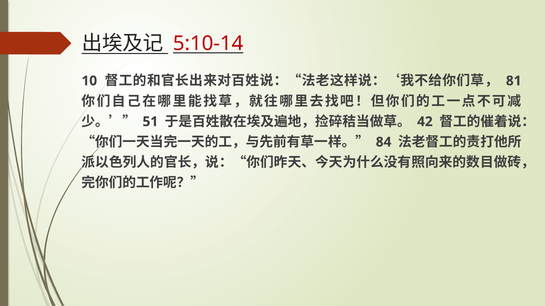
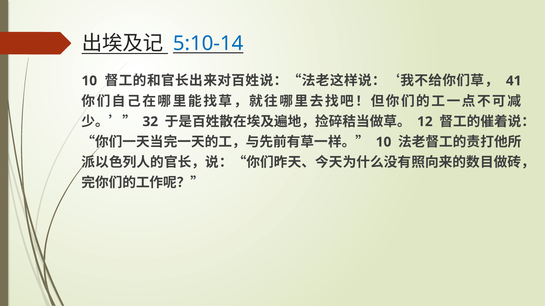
5:10-14 colour: red -> blue
81: 81 -> 41
51: 51 -> 32
42: 42 -> 12
84 at (384, 142): 84 -> 10
